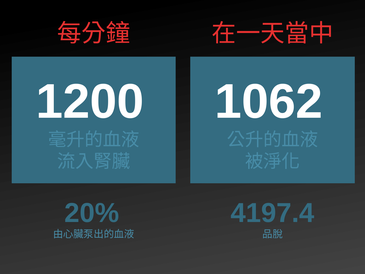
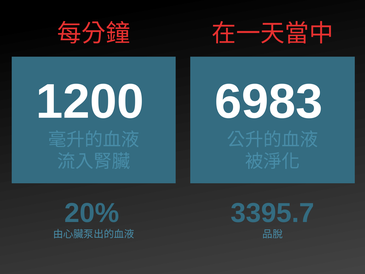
1062: 1062 -> 6983
4197.4: 4197.4 -> 3395.7
